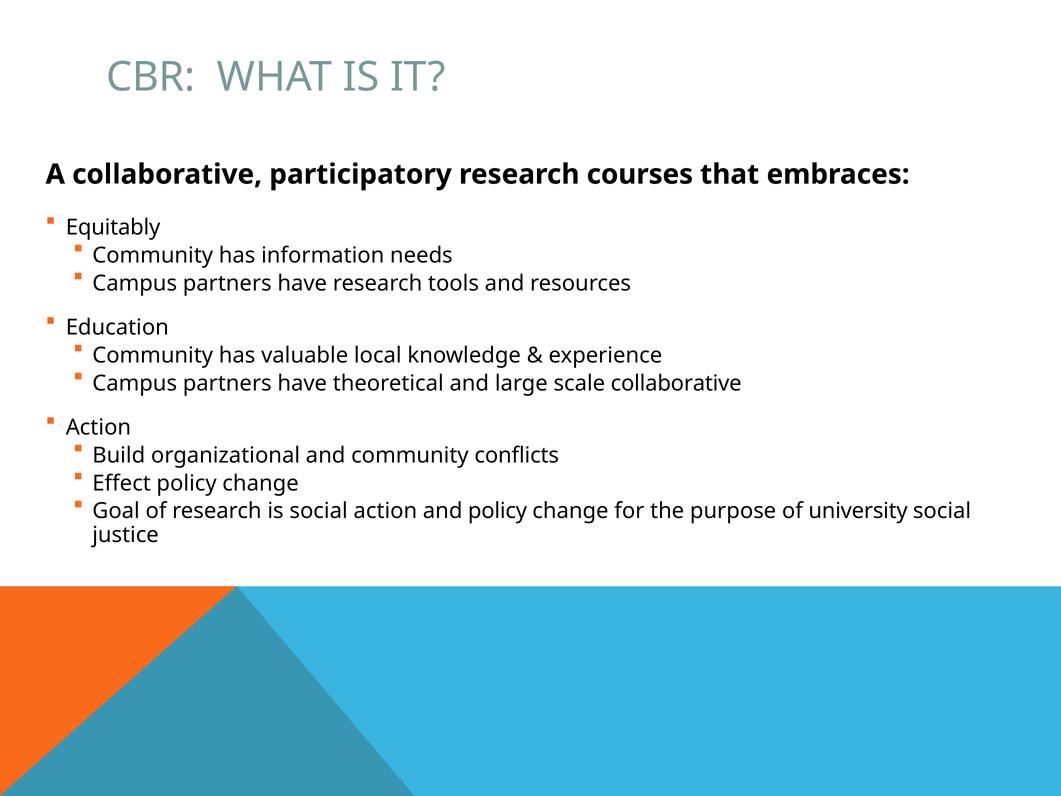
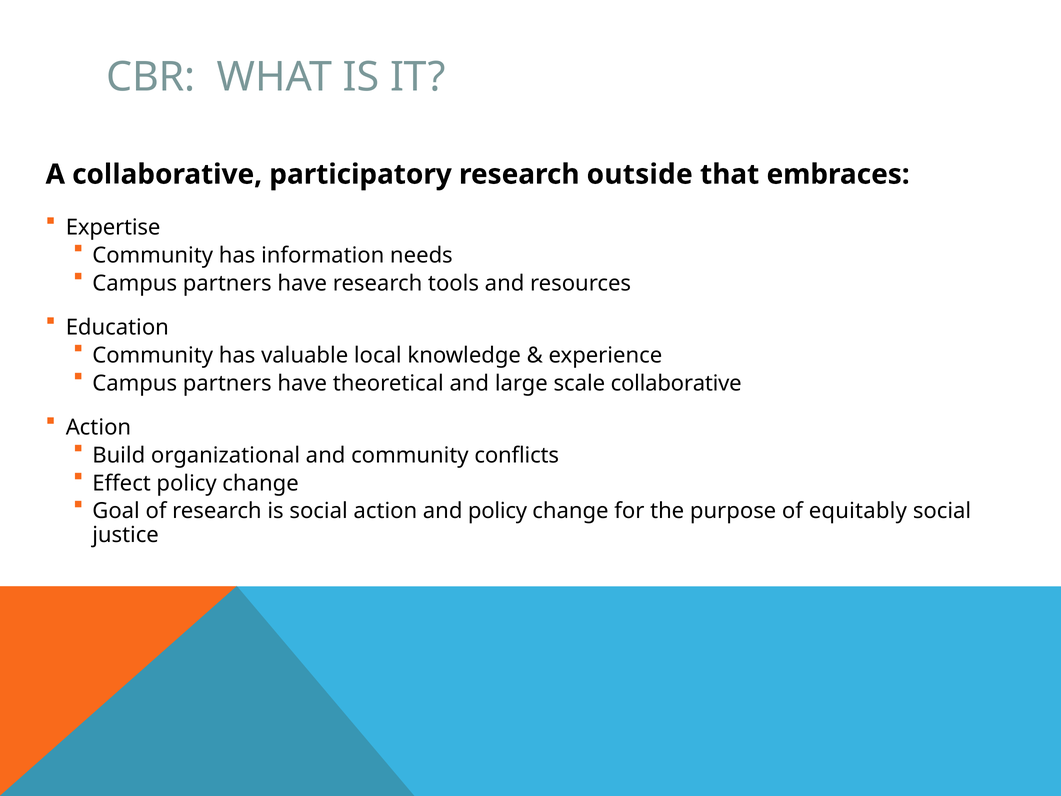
courses: courses -> outside
Equitably: Equitably -> Expertise
university: university -> equitably
